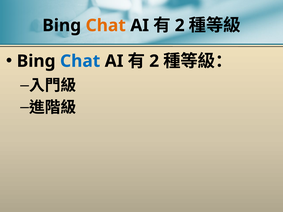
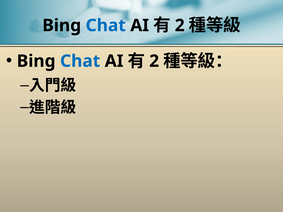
Chat at (106, 26) colour: orange -> blue
